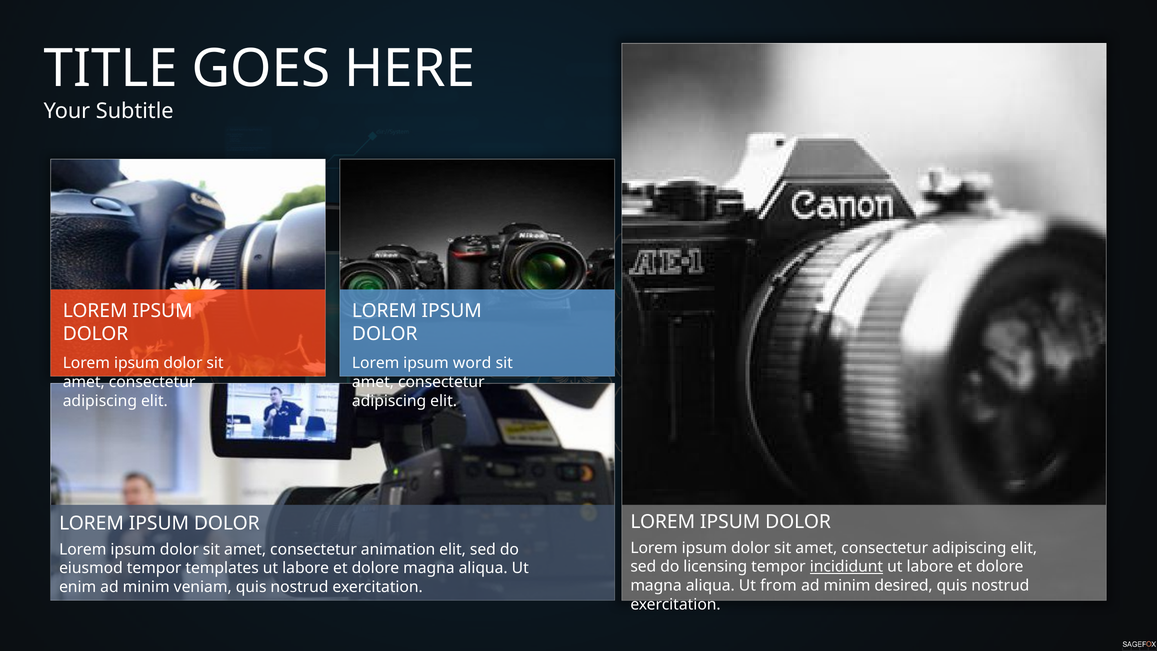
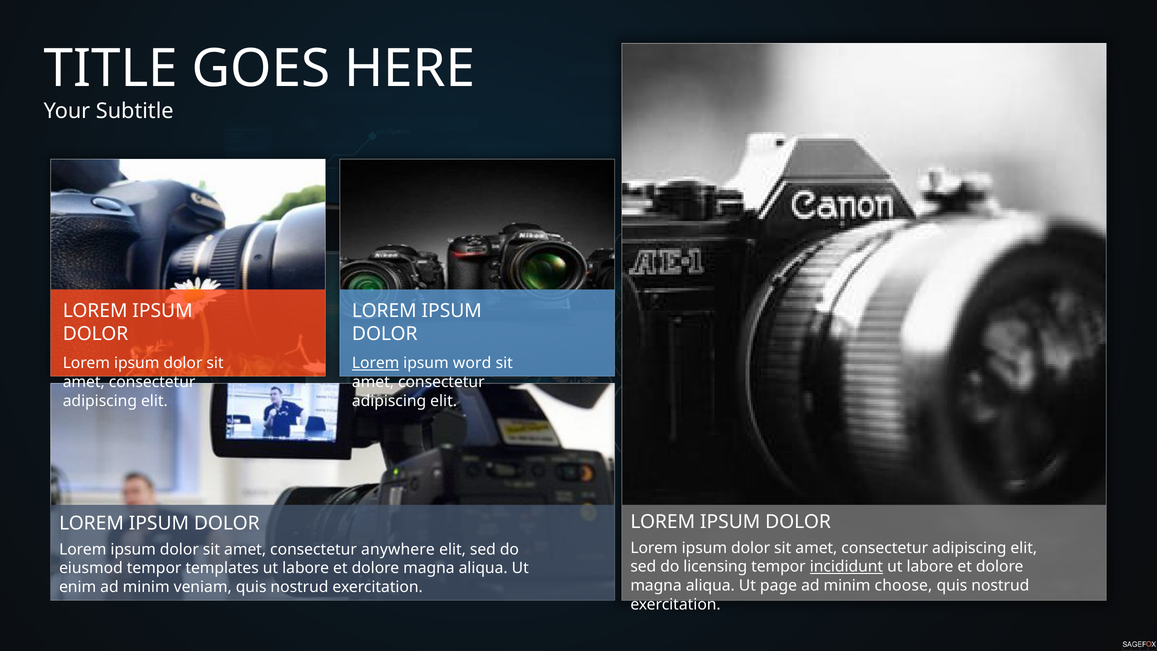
Lorem at (376, 363) underline: none -> present
animation: animation -> anywhere
from: from -> page
desired: desired -> choose
